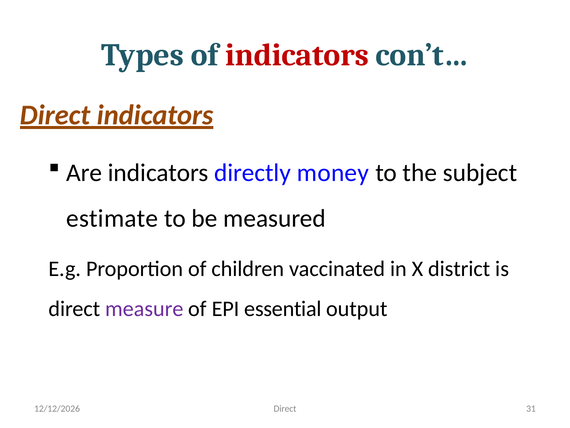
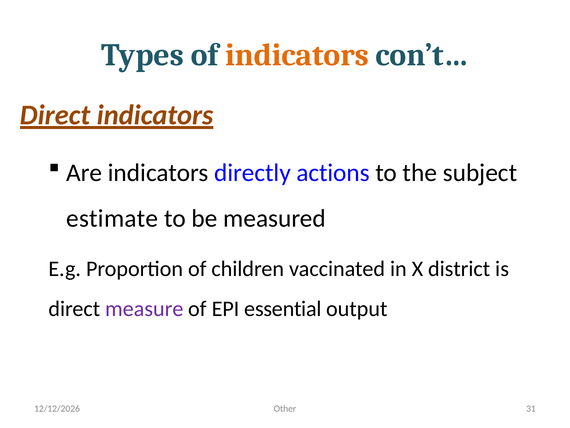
indicators at (297, 55) colour: red -> orange
money: money -> actions
Direct at (285, 408): Direct -> Other
